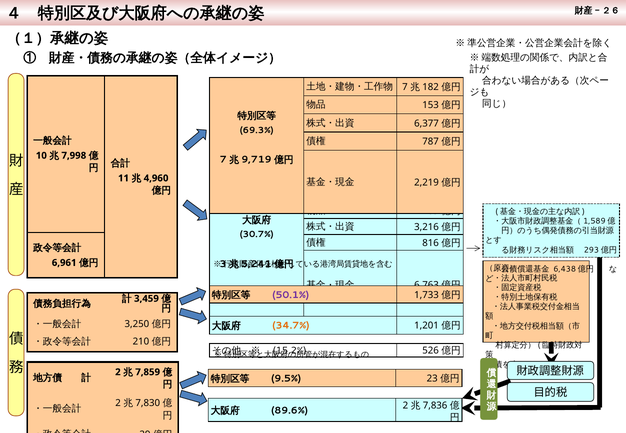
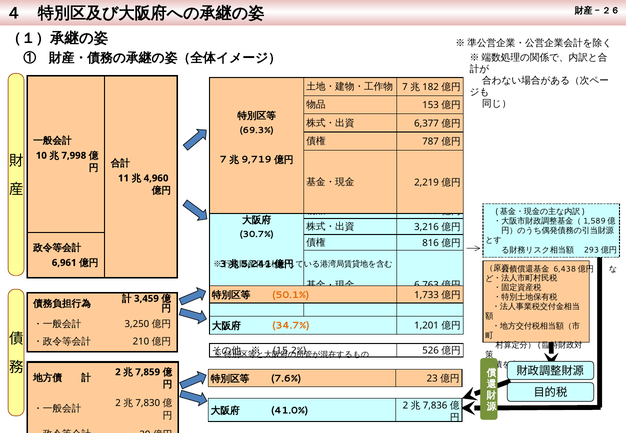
50.1% colour: purple -> orange
9.5%: 9.5% -> 7.6%
89.6%: 89.6% -> 41.0%
